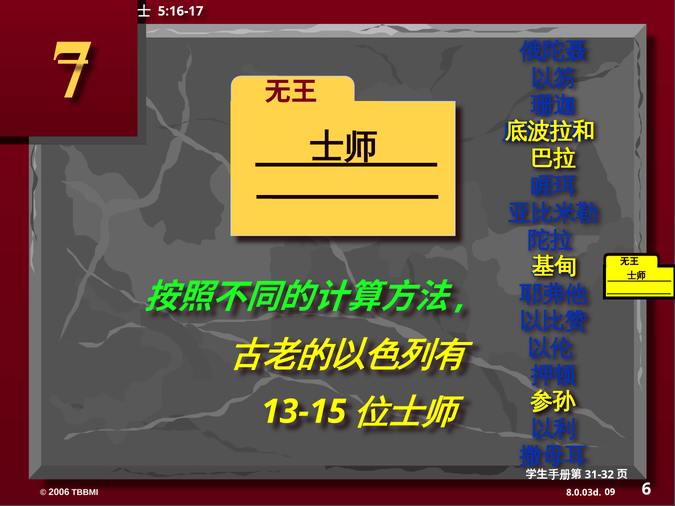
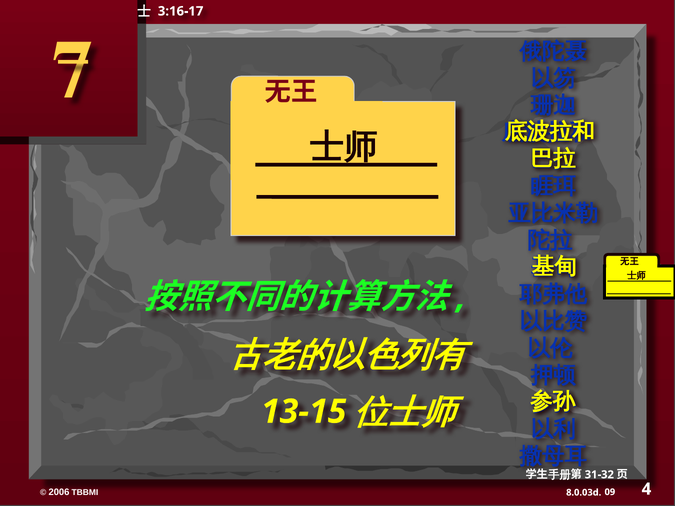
5:16-17: 5:16-17 -> 3:16-17
6: 6 -> 4
